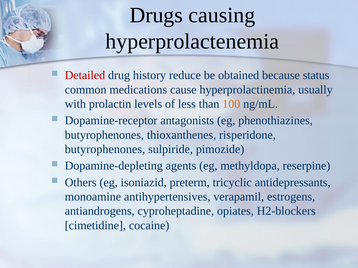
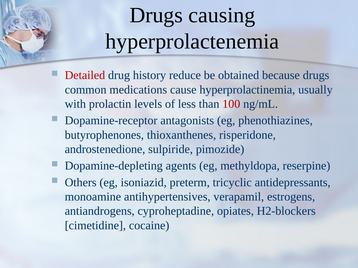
because status: status -> drugs
100 colour: orange -> red
butyrophenones at (105, 149): butyrophenones -> androstenedione
